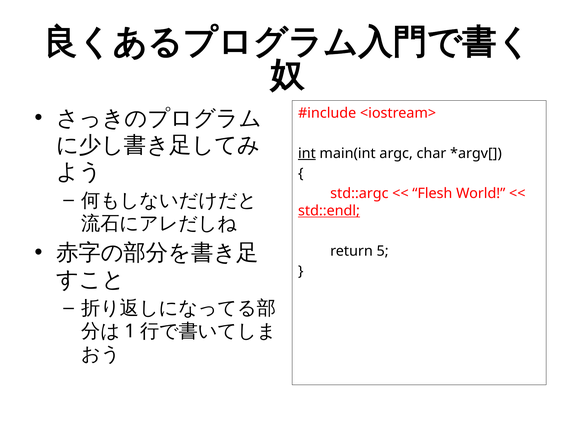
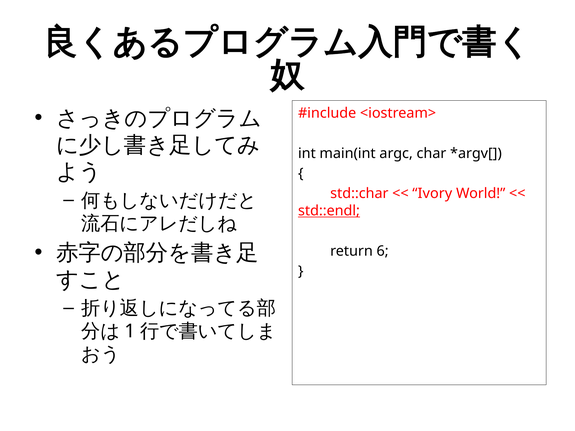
int underline: present -> none
std::argc: std::argc -> std::char
Flesh: Flesh -> Ivory
5: 5 -> 6
